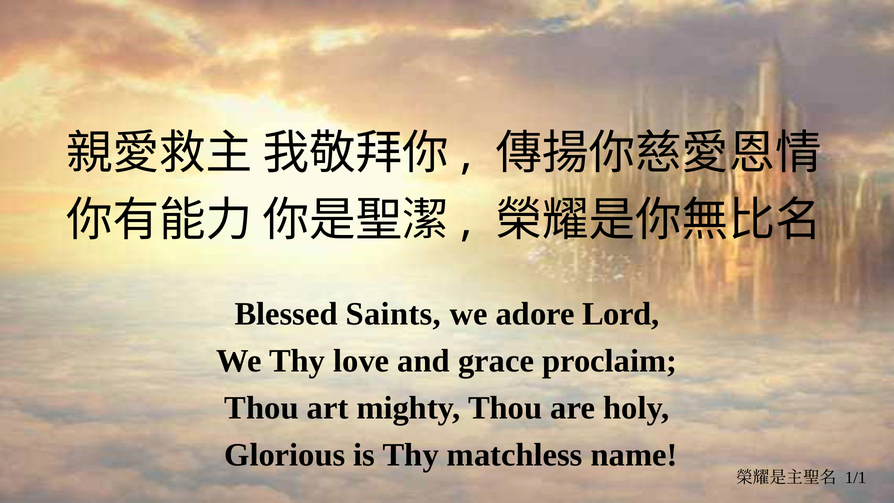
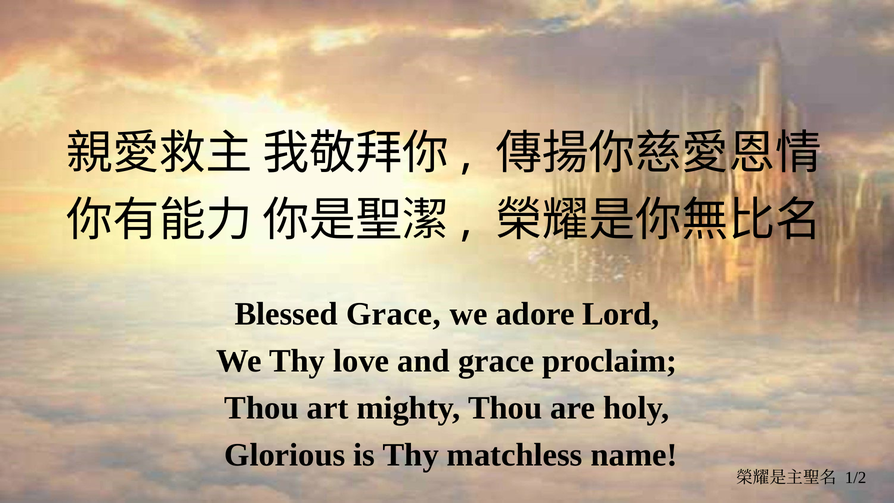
Blessed Saints: Saints -> Grace
1/1: 1/1 -> 1/2
